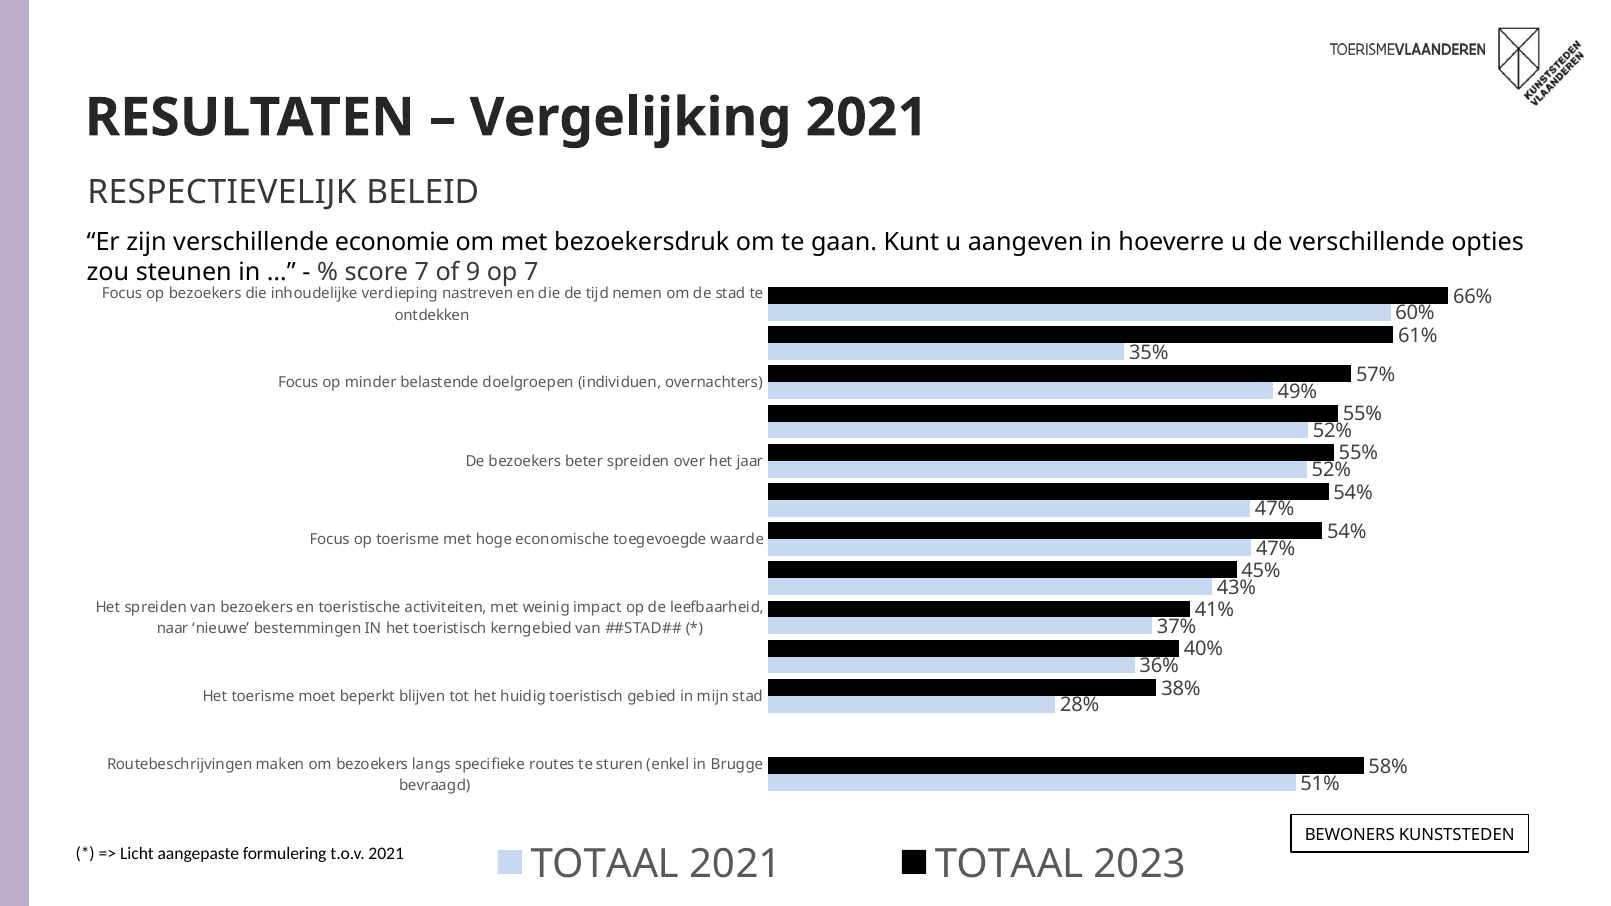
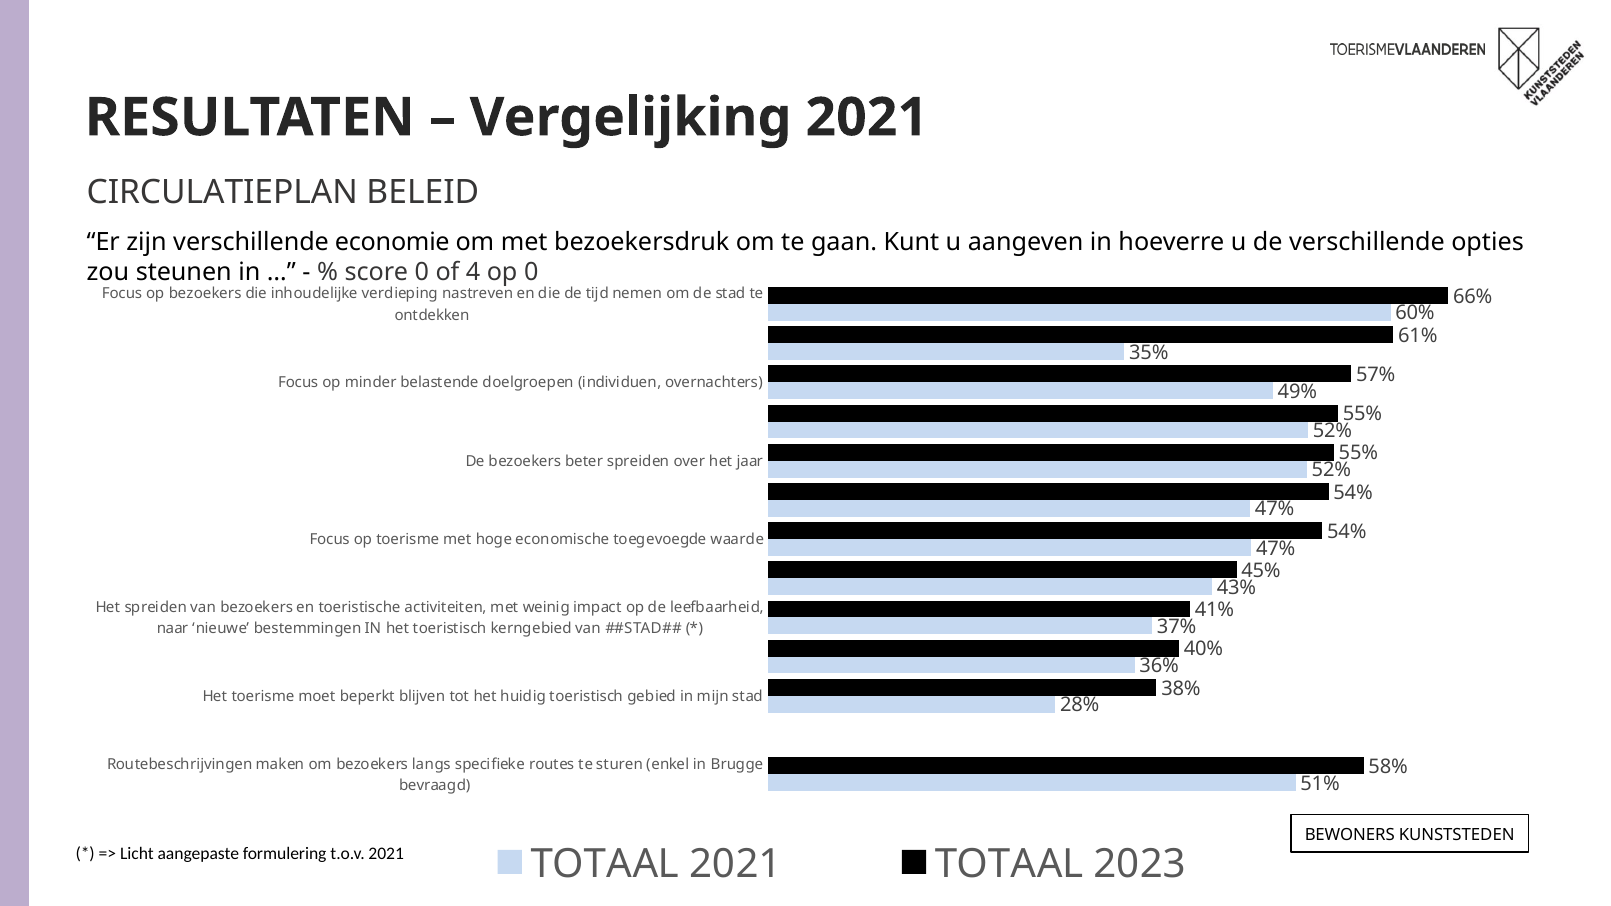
RESPECTIEVELIJK: RESPECTIEVELIJK -> CIRCULATIEPLAN
score 7: 7 -> 0
9: 9 -> 4
op 7: 7 -> 0
